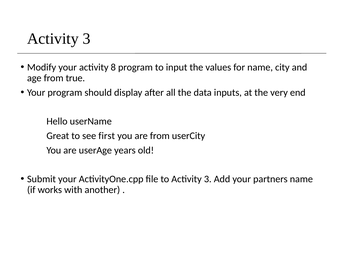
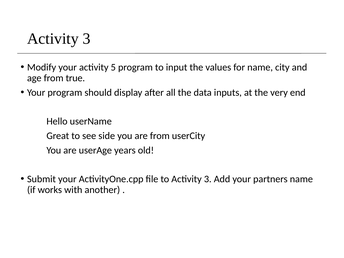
8: 8 -> 5
first: first -> side
